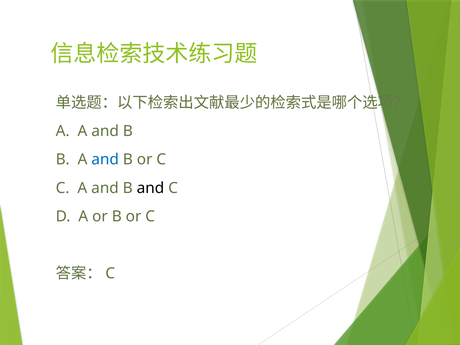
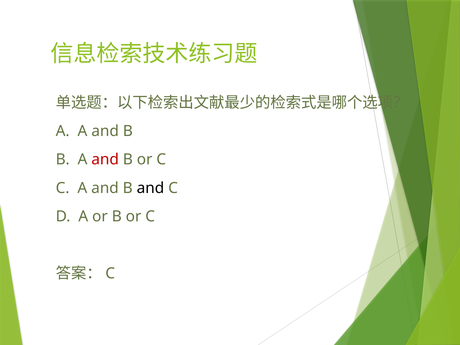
and at (105, 160) colour: blue -> red
